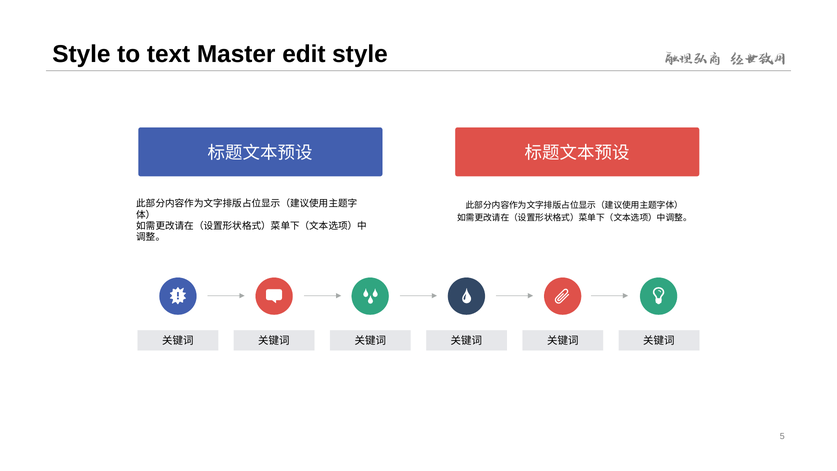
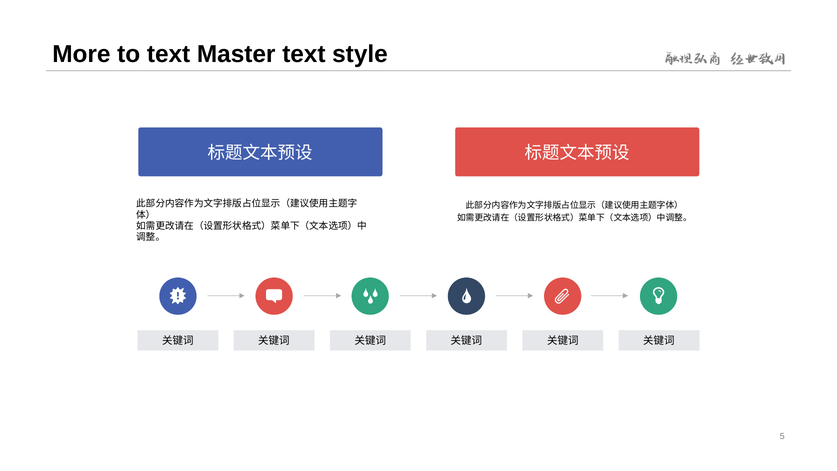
Style at (81, 54): Style -> More
Master edit: edit -> text
